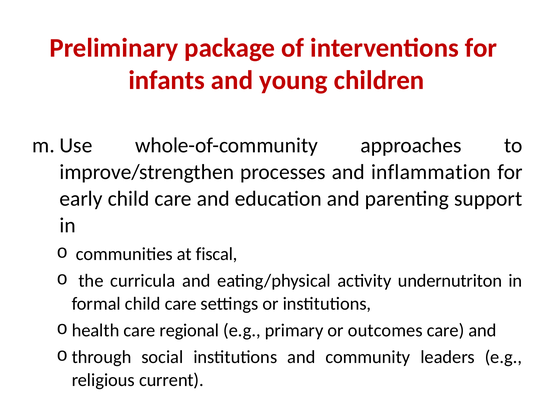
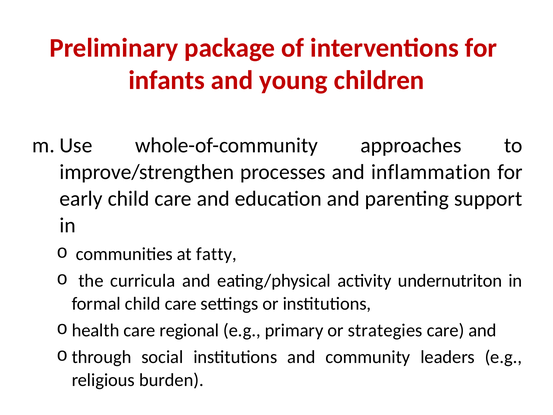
fiscal: fiscal -> fatty
outcomes: outcomes -> strategies
current: current -> burden
